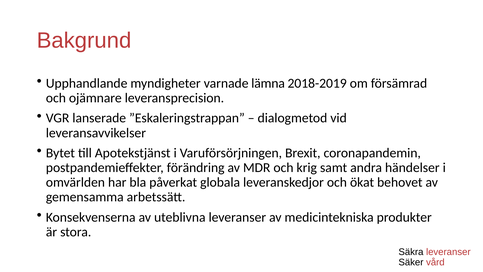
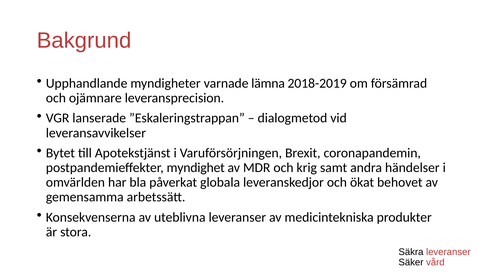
förändring: förändring -> myndighet
